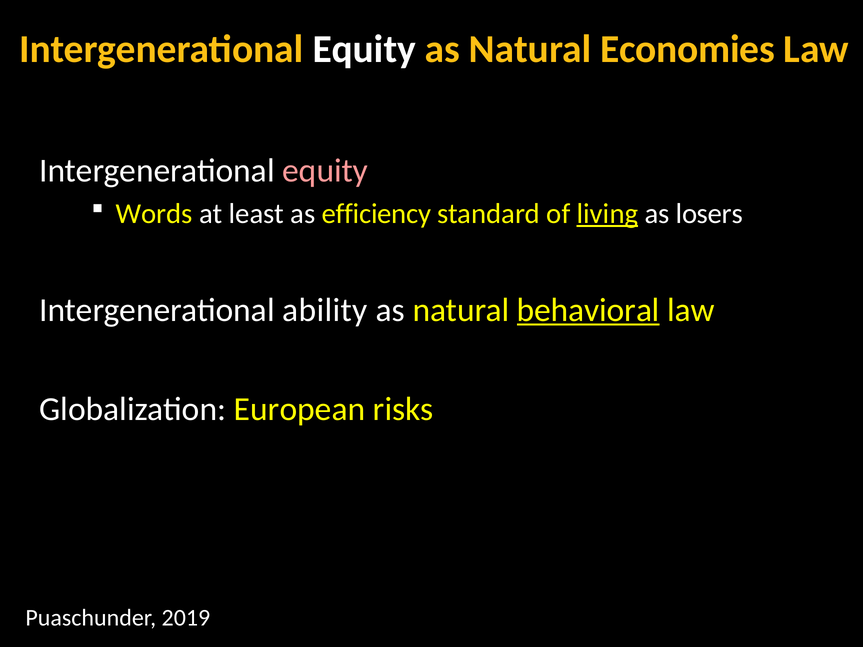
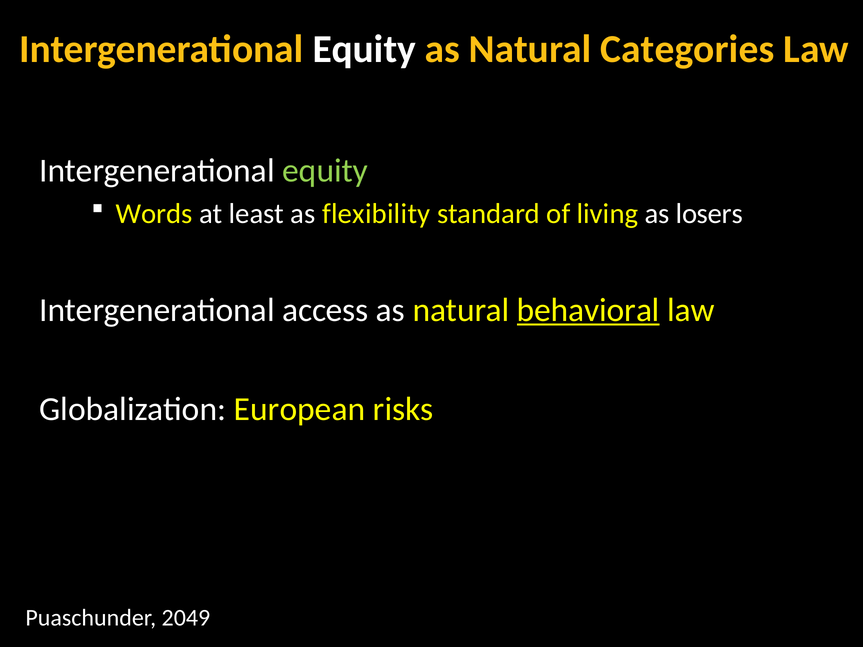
Economies: Economies -> Categories
equity at (325, 171) colour: pink -> light green
efficiency: efficiency -> flexibility
living underline: present -> none
ability: ability -> access
2019: 2019 -> 2049
